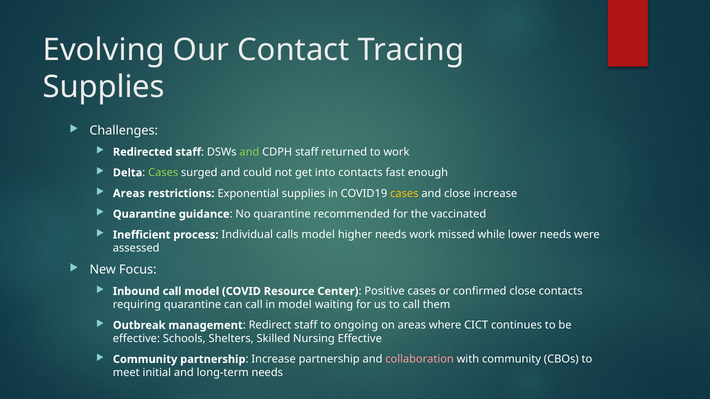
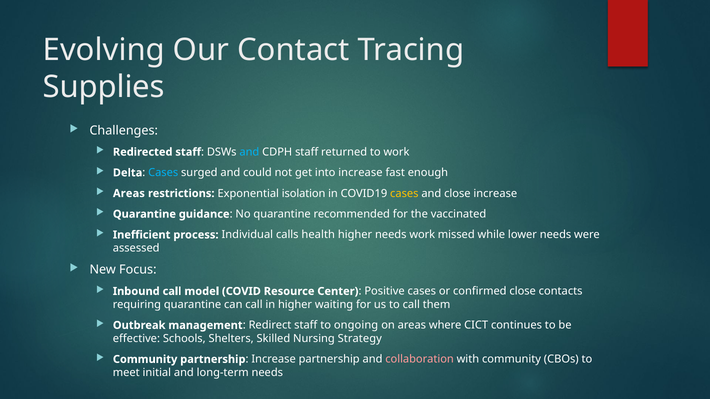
and at (249, 152) colour: light green -> light blue
Cases at (163, 173) colour: light green -> light blue
into contacts: contacts -> increase
Exponential supplies: supplies -> isolation
calls model: model -> health
in model: model -> higher
Nursing Effective: Effective -> Strategy
